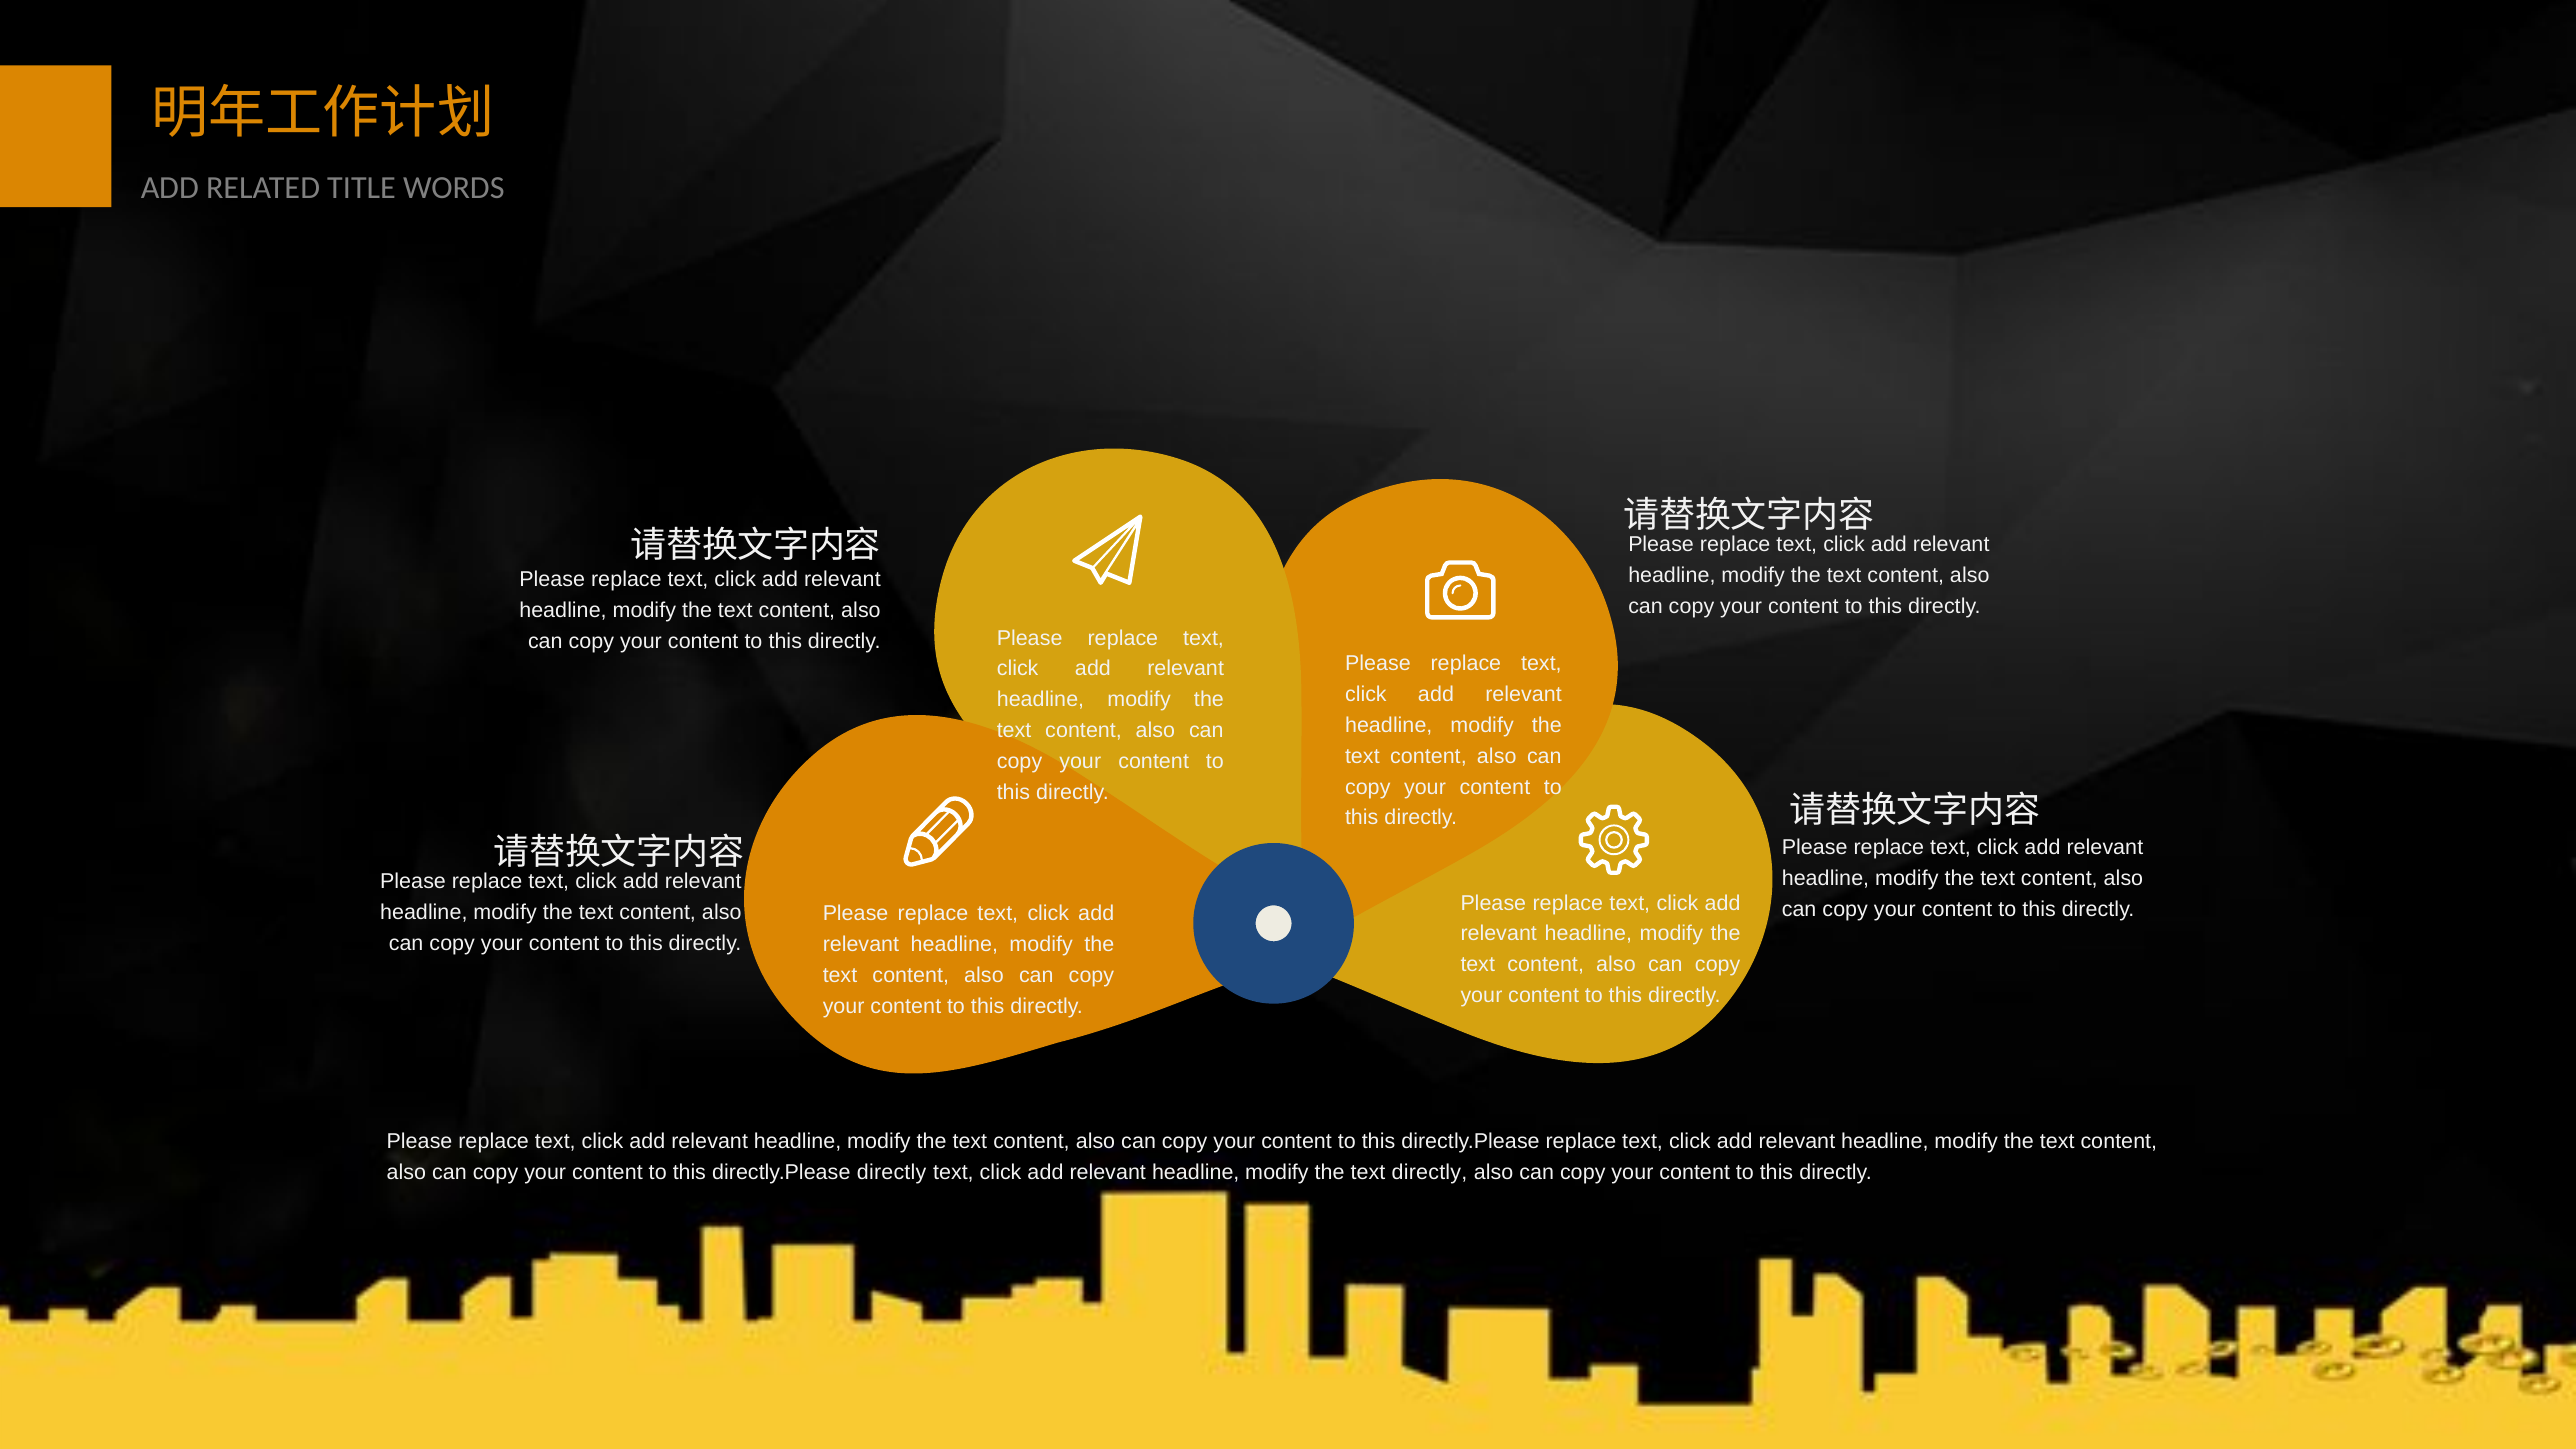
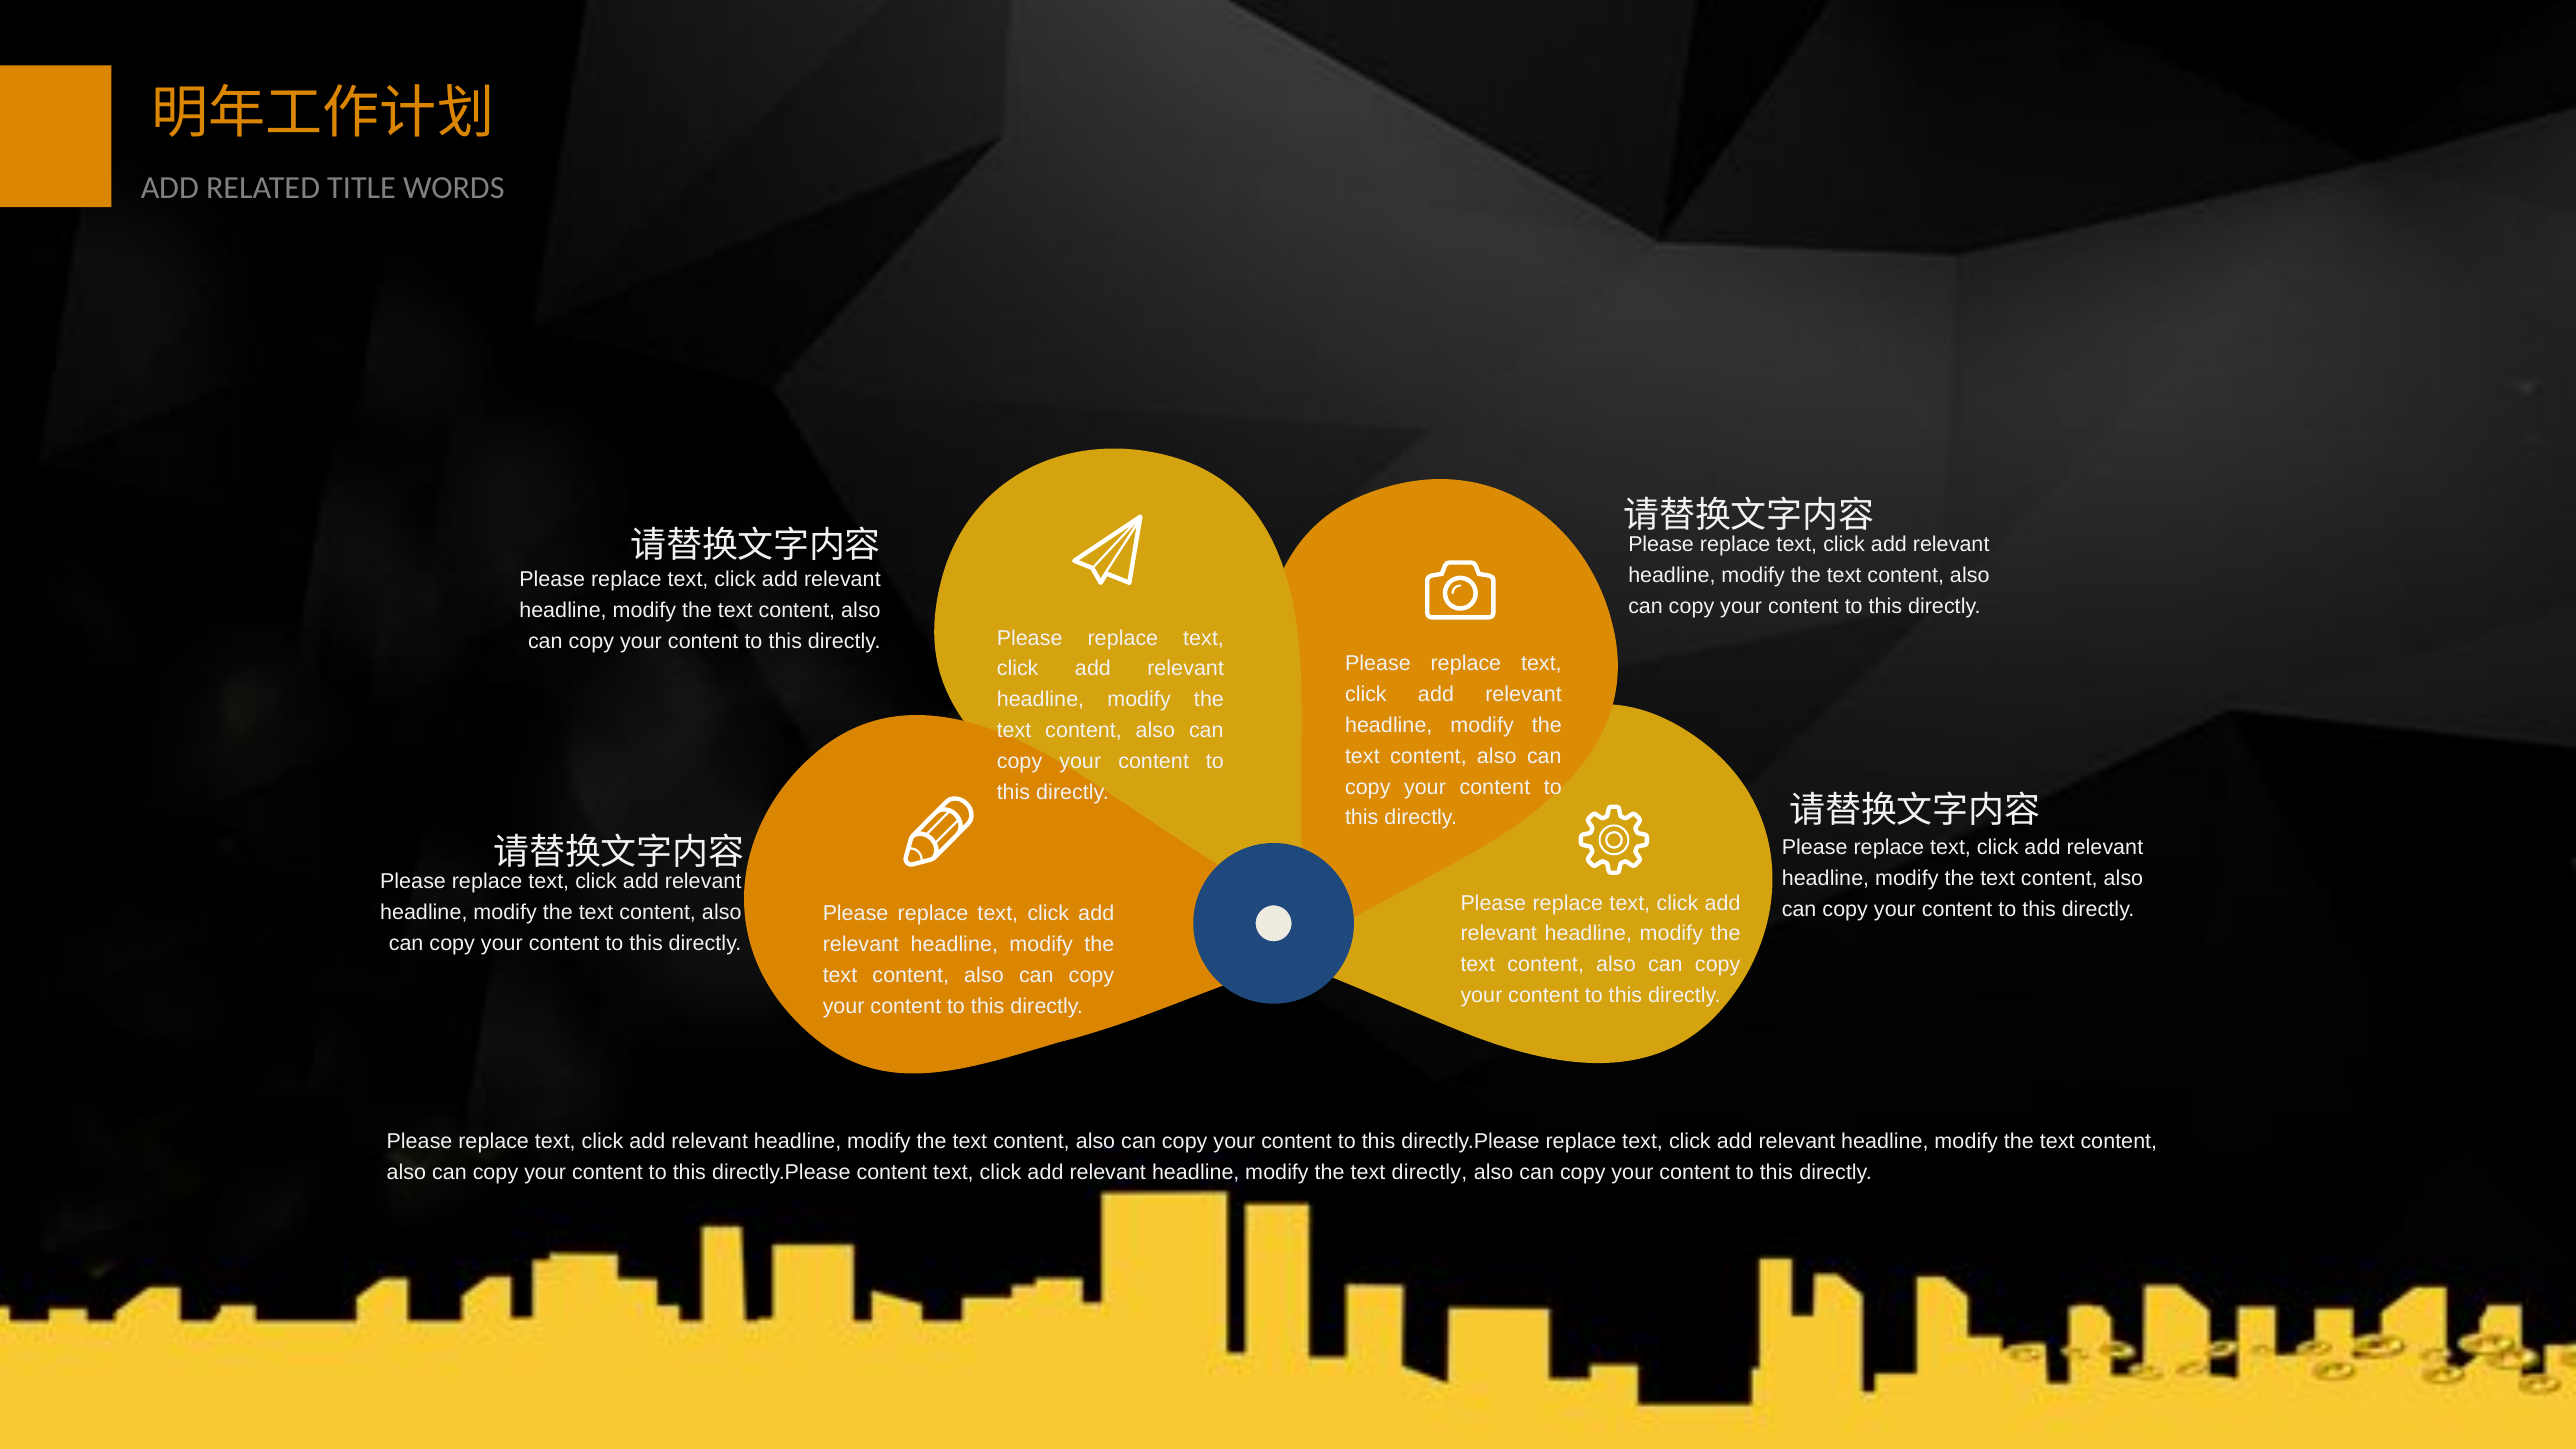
directly.Please directly: directly -> content
